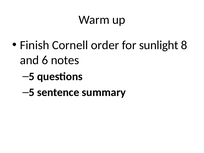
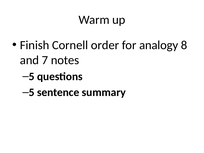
sunlight: sunlight -> analogy
6: 6 -> 7
